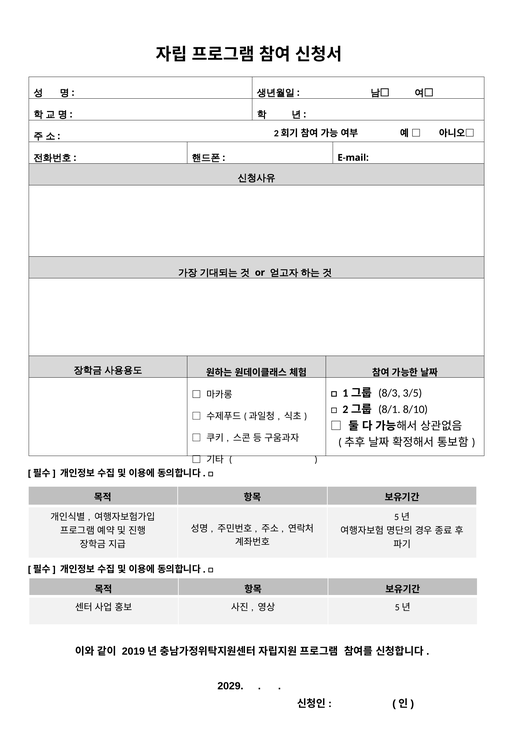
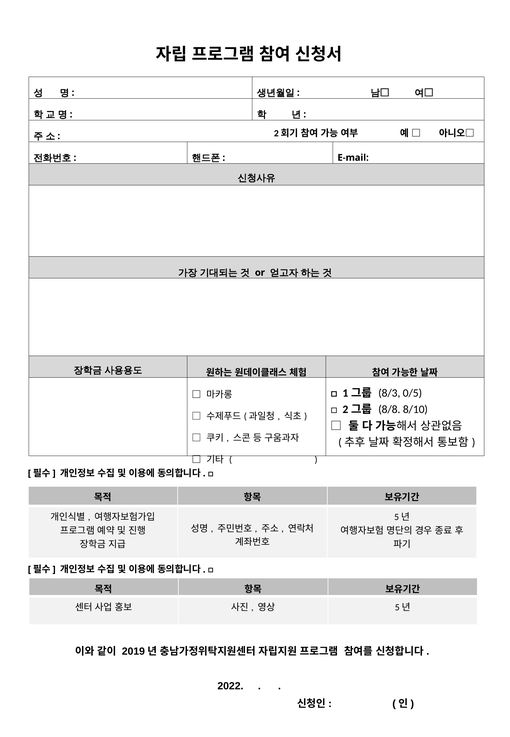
3/5: 3/5 -> 0/5
8/1: 8/1 -> 8/8
2029: 2029 -> 2022
